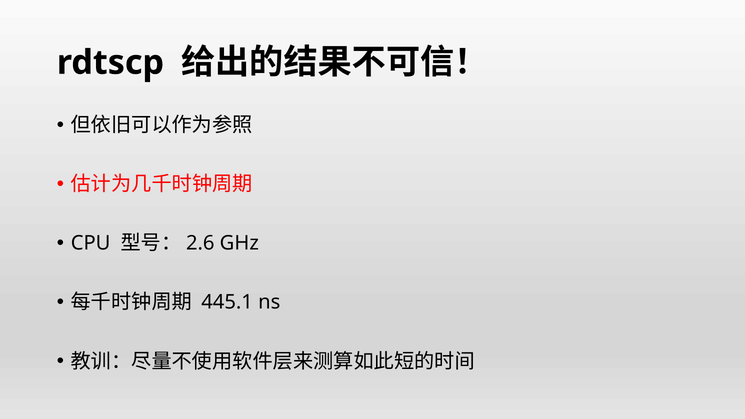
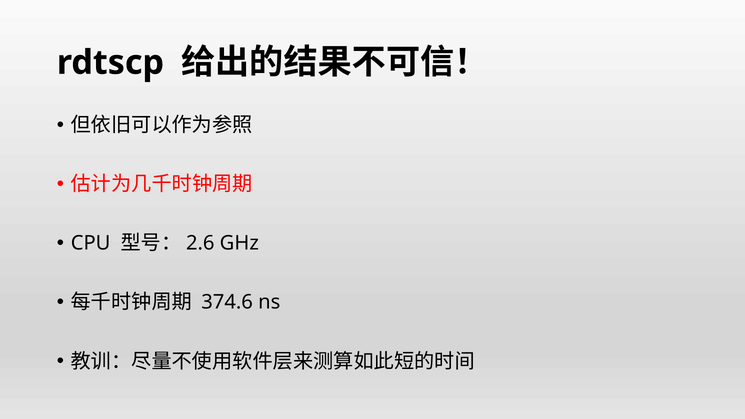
445.1: 445.1 -> 374.6
